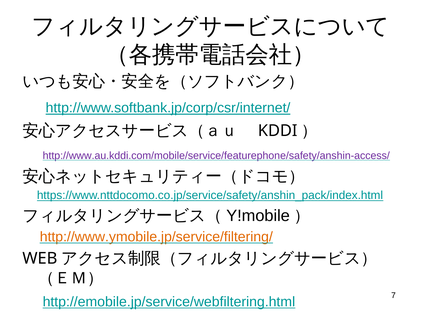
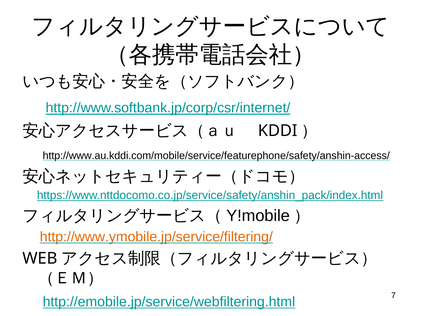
http://www.au.kddi.com/mobile/service/featurephone/safety/anshin-access/ colour: purple -> black
